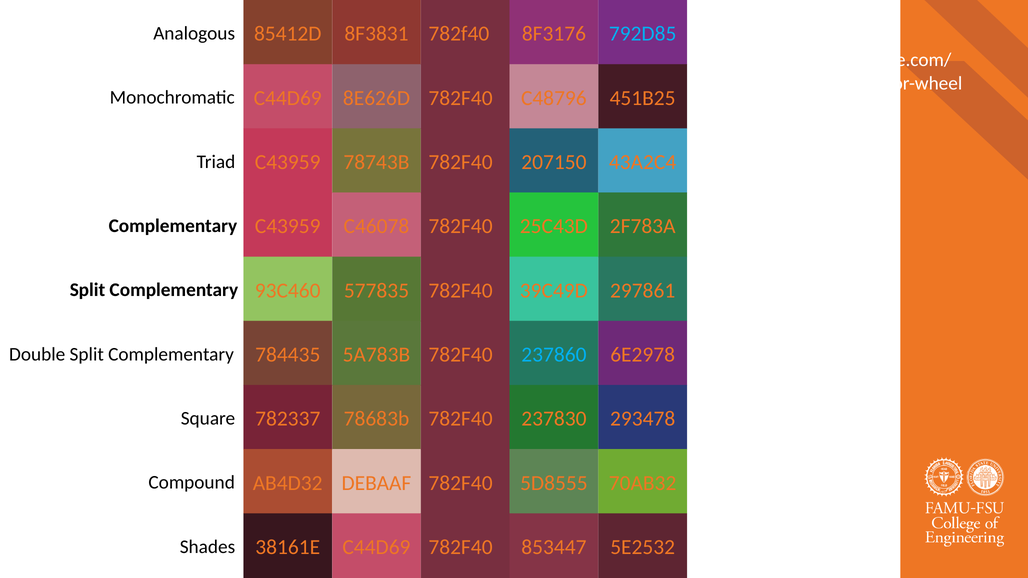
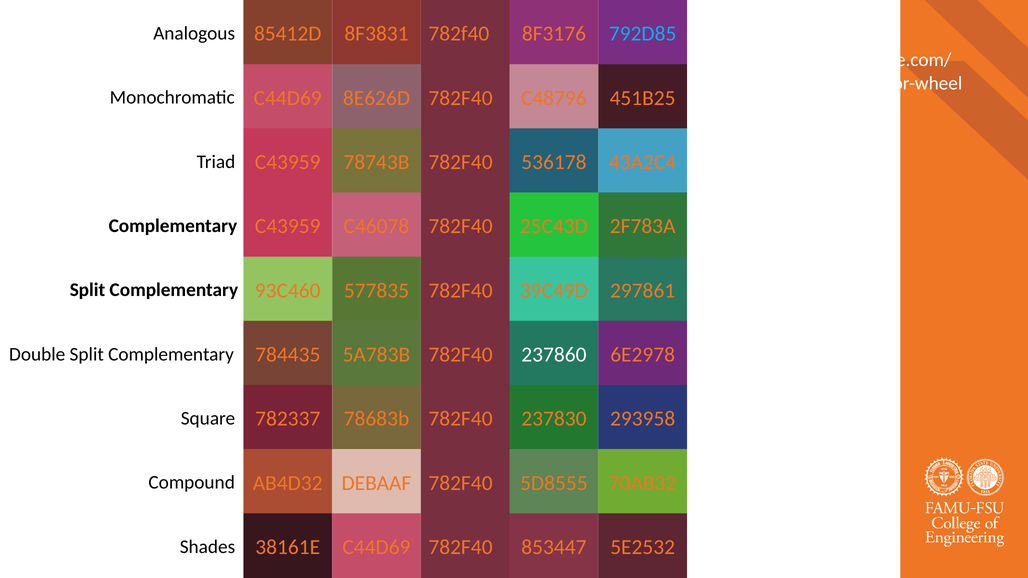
207150: 207150 -> 536178
237860 colour: light blue -> white
293478: 293478 -> 293958
